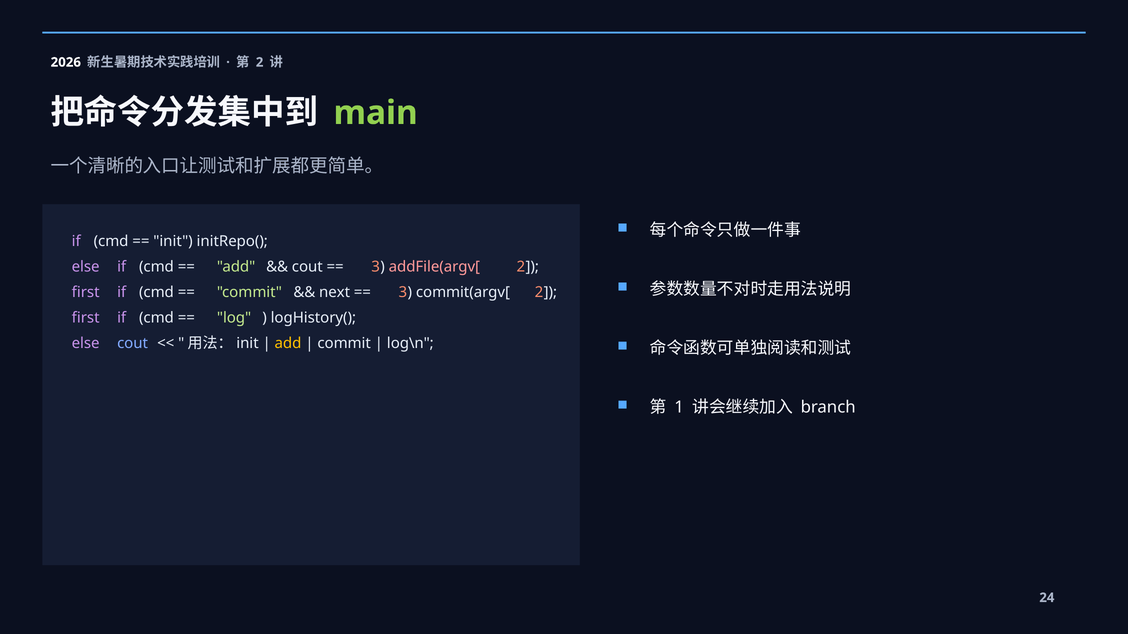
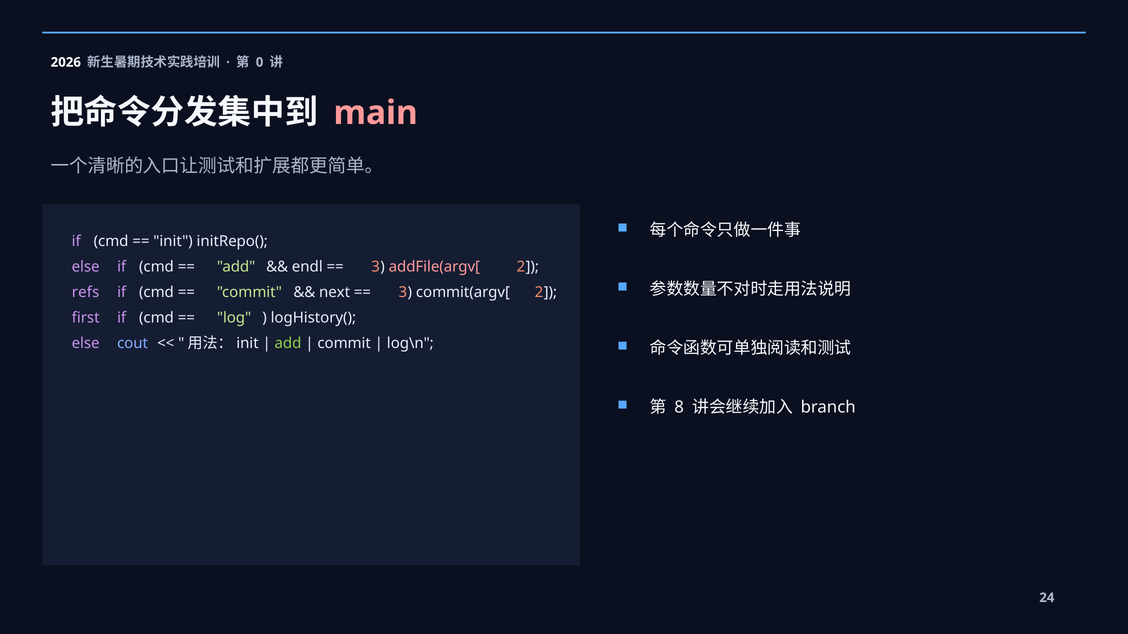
2 at (260, 62): 2 -> 0
main colour: light green -> pink
cout at (307, 267): cout -> endl
first at (86, 293): first -> refs
add at (288, 344) colour: yellow -> light green
1: 1 -> 8
